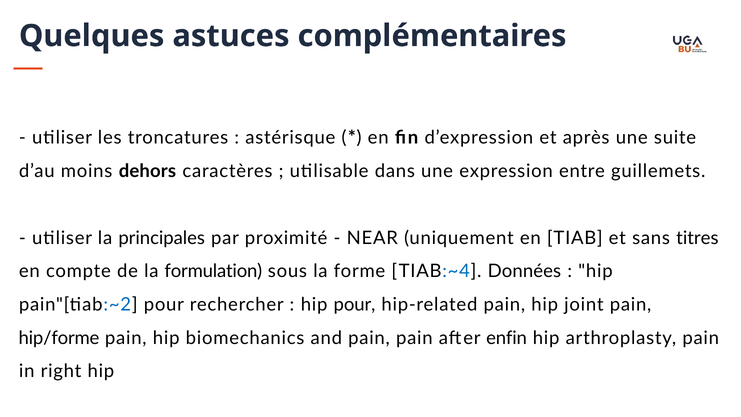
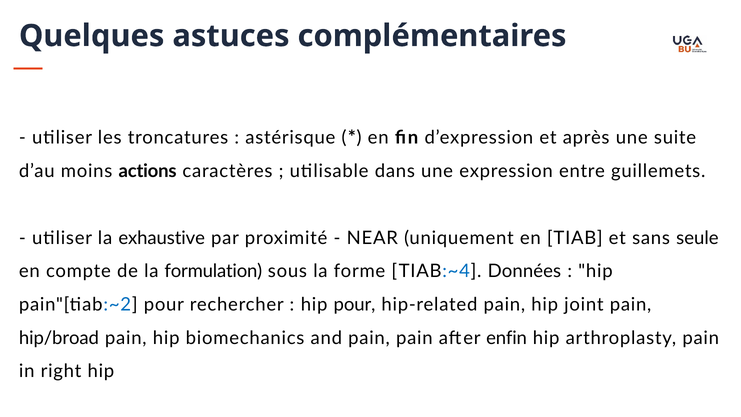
dehors: dehors -> actions
principales: principales -> exhaustive
titres: titres -> seule
hip/forme: hip/forme -> hip/broad
